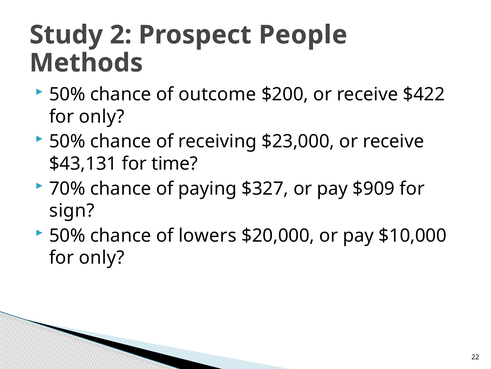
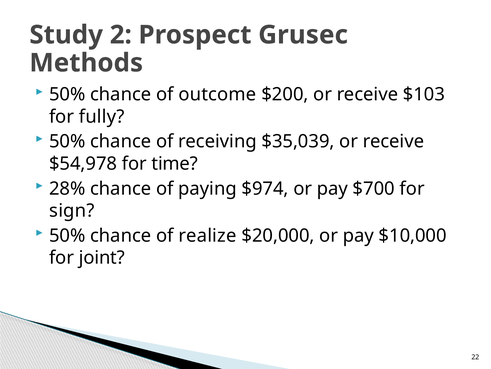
People: People -> Grusec
$422: $422 -> $103
only at (102, 116): only -> fully
$23,000: $23,000 -> $35,039
$43,131: $43,131 -> $54,978
70%: 70% -> 28%
$327: $327 -> $974
$909: $909 -> $700
lowers: lowers -> realize
only at (102, 257): only -> joint
